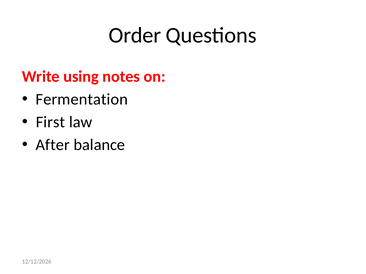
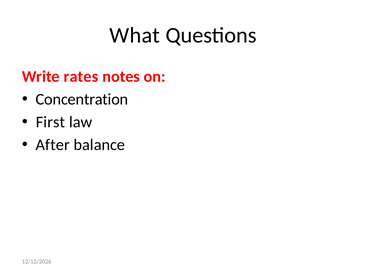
Order: Order -> What
using: using -> rates
Fermentation: Fermentation -> Concentration
